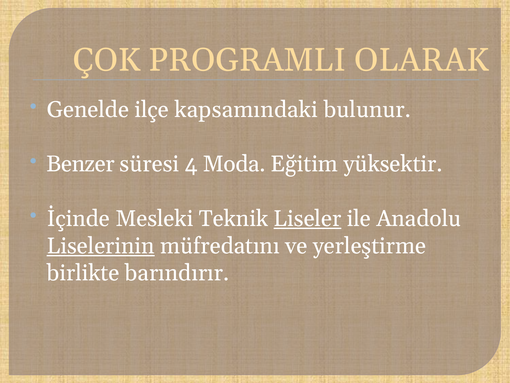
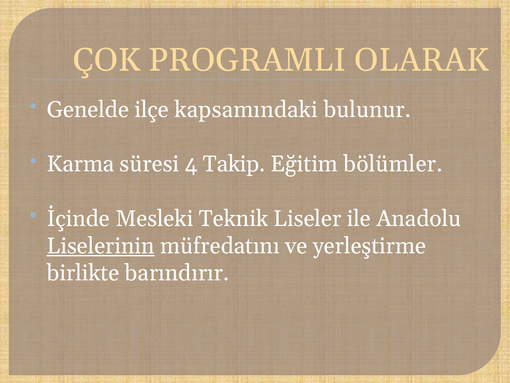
Benzer: Benzer -> Karma
Moda: Moda -> Takip
yüksektir: yüksektir -> bölümler
Liseler underline: present -> none
